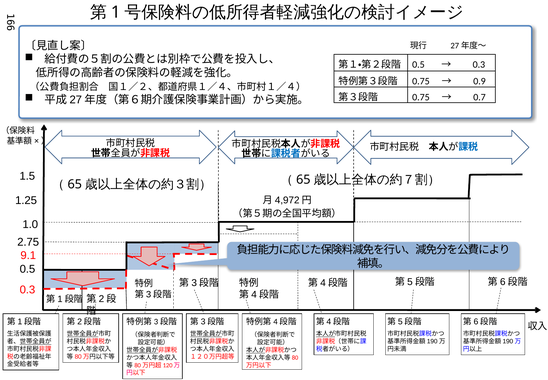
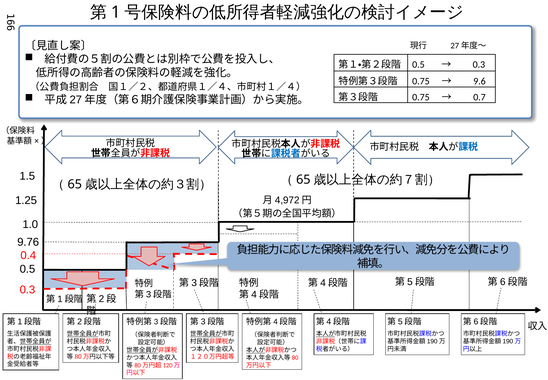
0.9: 0.9 -> 9.6
2.75: 2.75 -> 9.76
9.1: 9.1 -> 0.4
